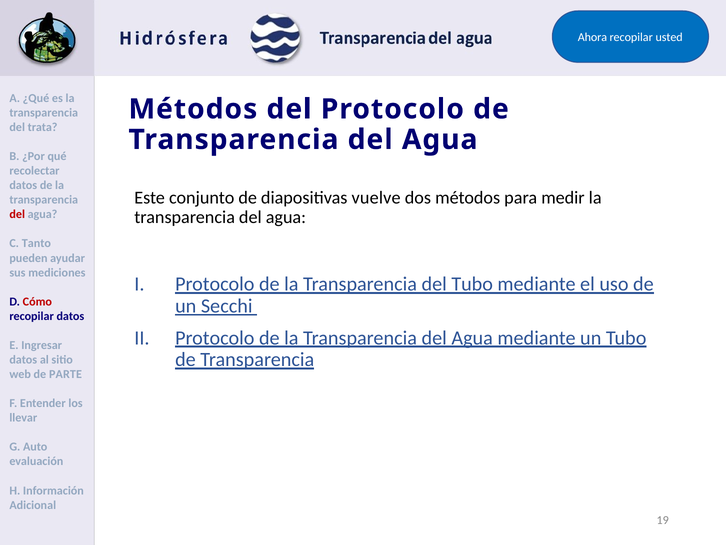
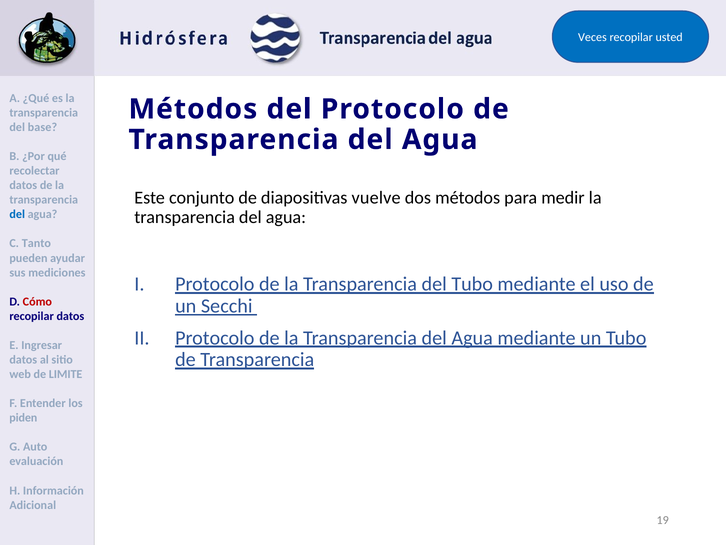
Ahora: Ahora -> Veces
trata: trata -> base
del at (17, 214) colour: red -> blue
PARTE: PARTE -> LIMITE
llevar: llevar -> piden
